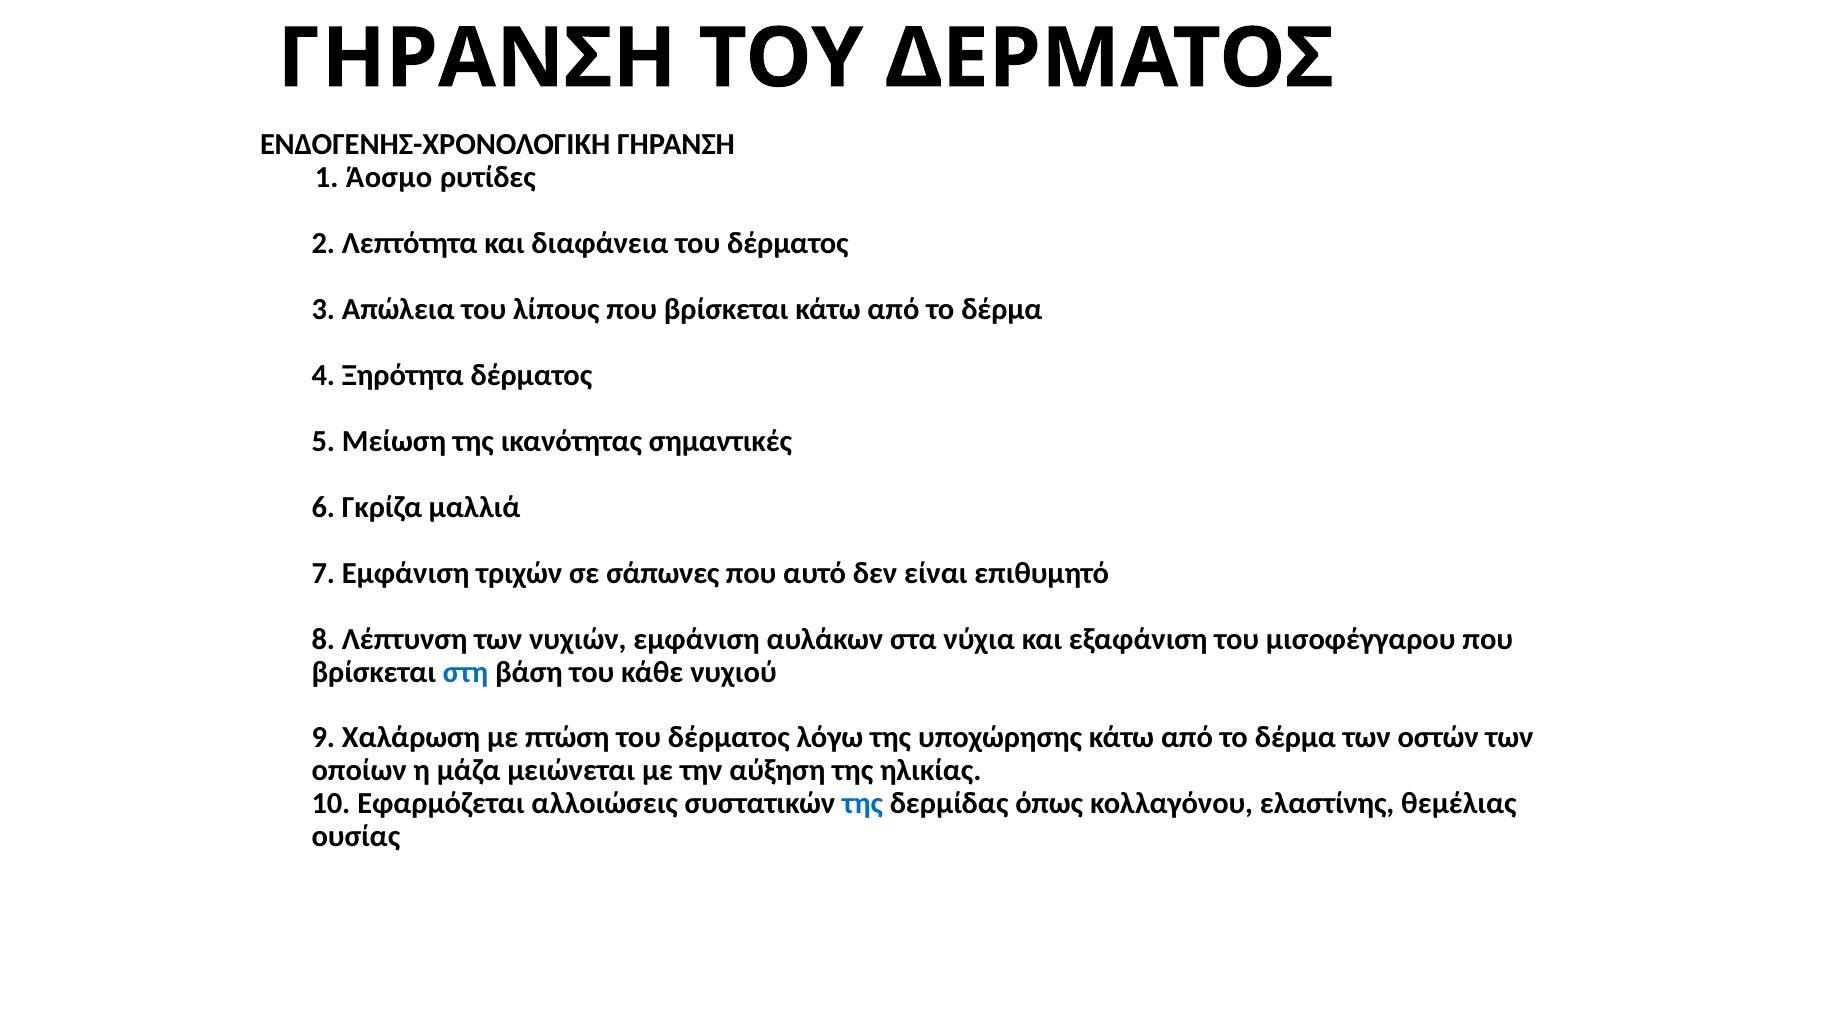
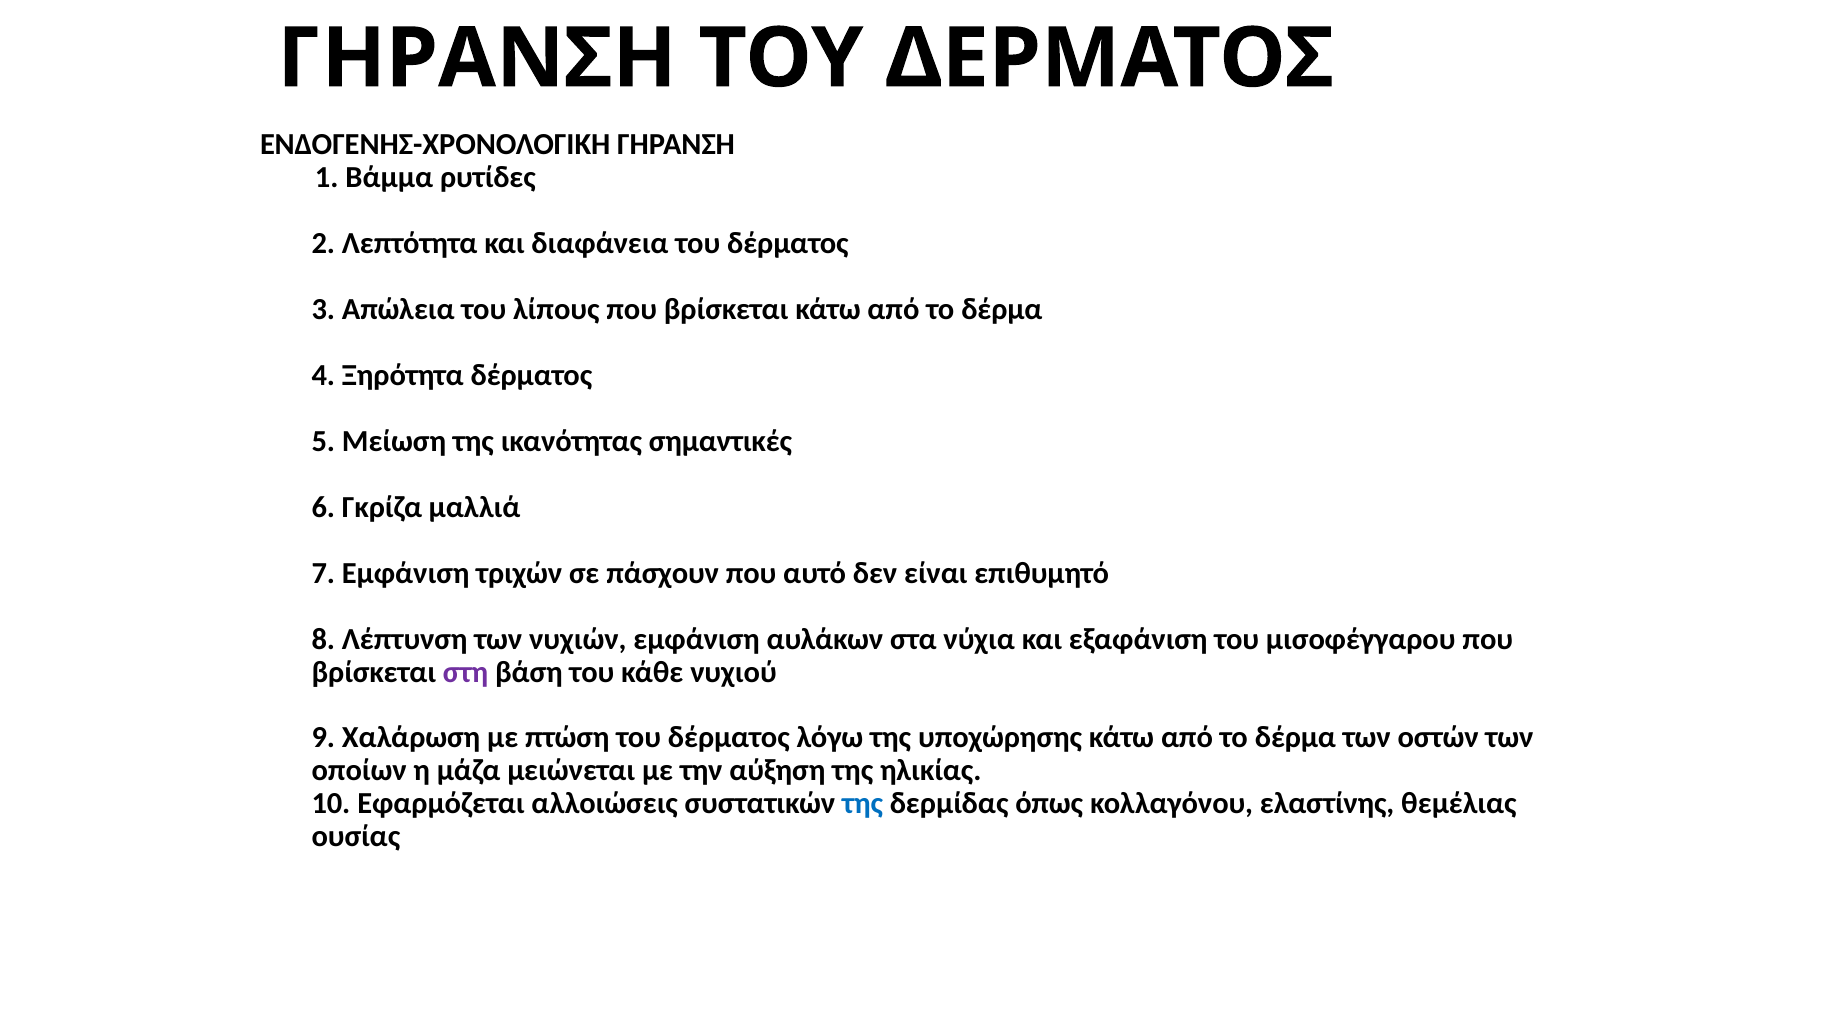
Άοσμο: Άοσμο -> Βάμμα
σάπωνες: σάπωνες -> πάσχουν
στη colour: blue -> purple
